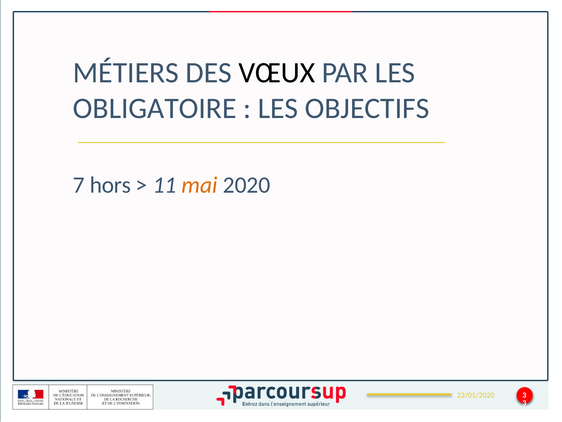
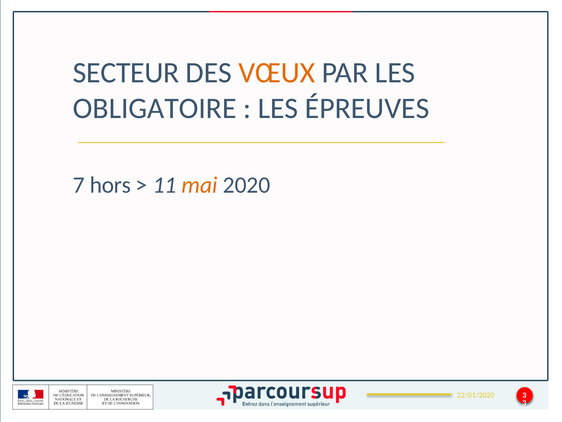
MÉTIERS: MÉTIERS -> SECTEUR
VŒUX colour: black -> orange
OBJECTIFS: OBJECTIFS -> ÉPREUVES
